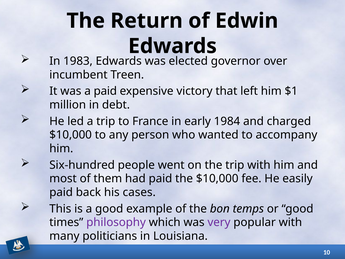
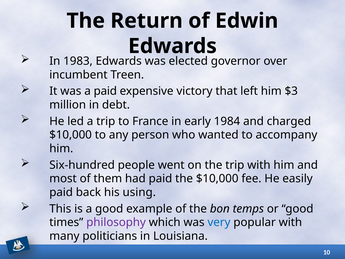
$1: $1 -> $3
cases: cases -> using
very colour: purple -> blue
